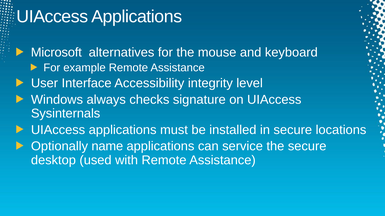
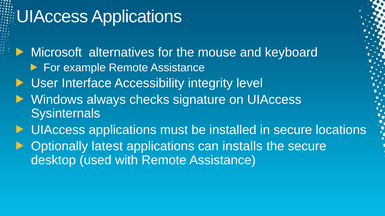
name: name -> latest
service: service -> installs
